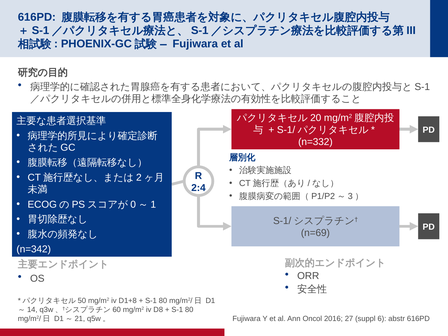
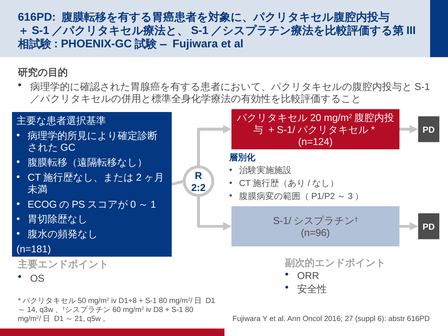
n=332: n=332 -> n=124
2:4: 2:4 -> 2:2
n=69: n=69 -> n=96
n=342: n=342 -> n=181
